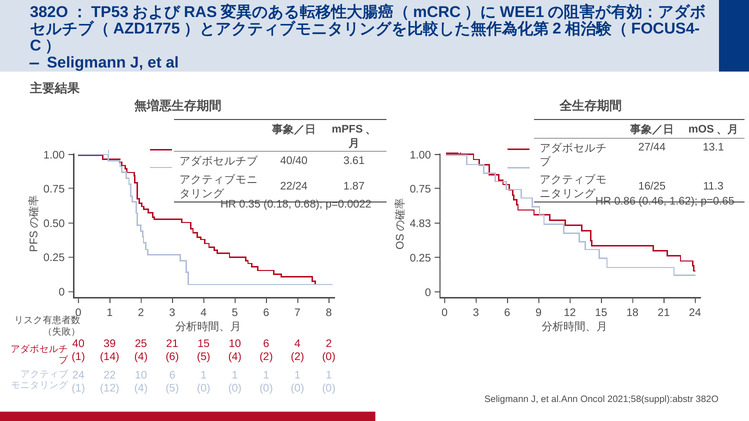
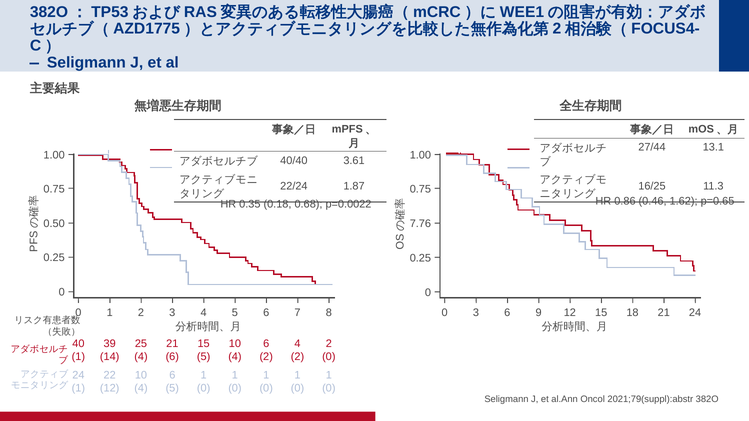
4.83: 4.83 -> 7.76
2021;58(suppl):abstr: 2021;58(suppl):abstr -> 2021;79(suppl):abstr
